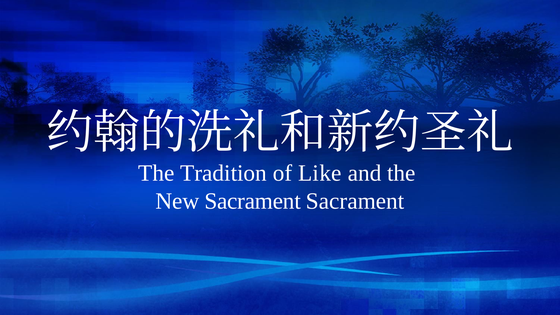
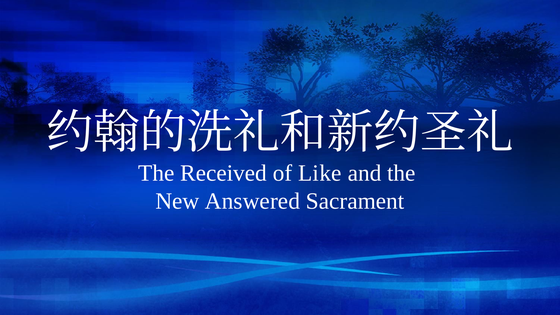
Tradition: Tradition -> Received
New Sacrament: Sacrament -> Answered
